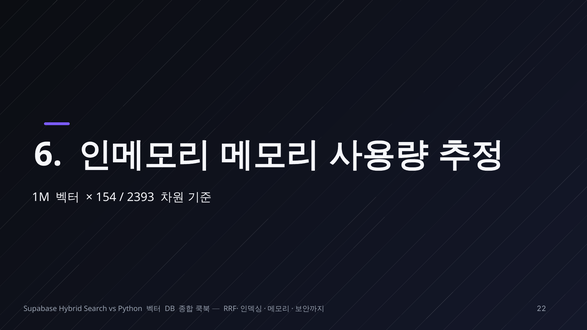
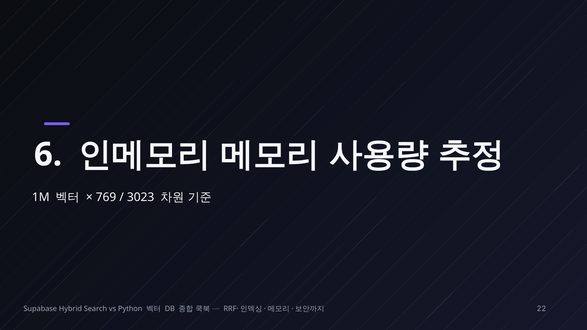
154: 154 -> 769
2393: 2393 -> 3023
